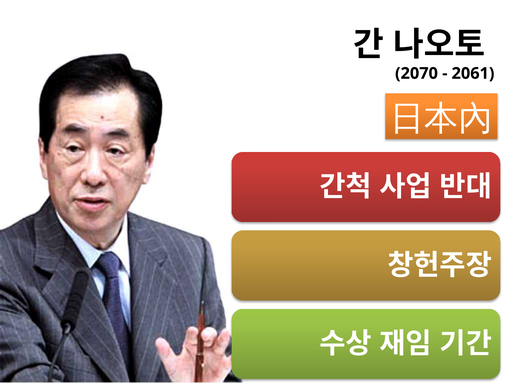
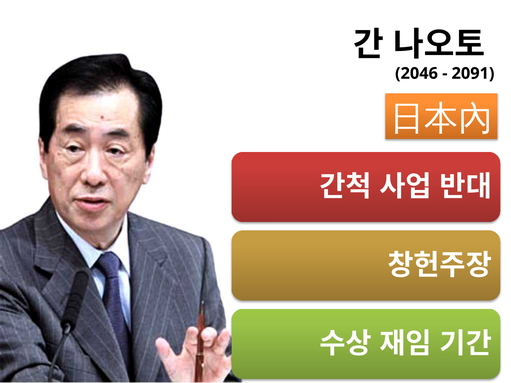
2070: 2070 -> 2046
2061: 2061 -> 2091
